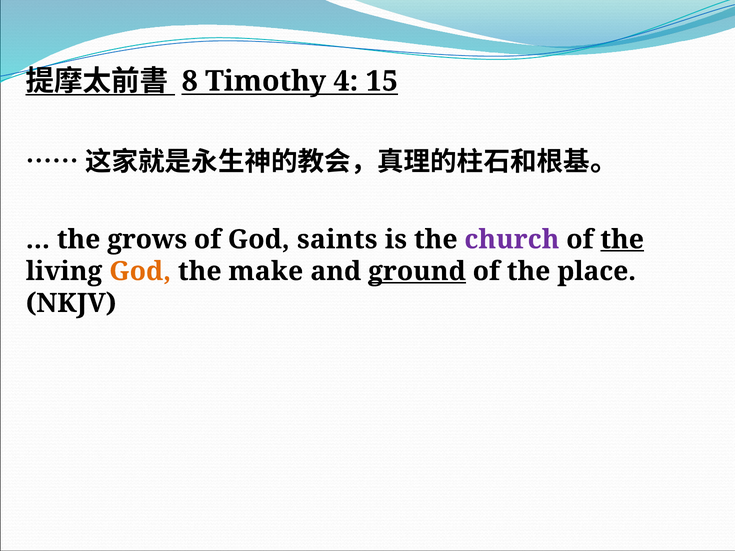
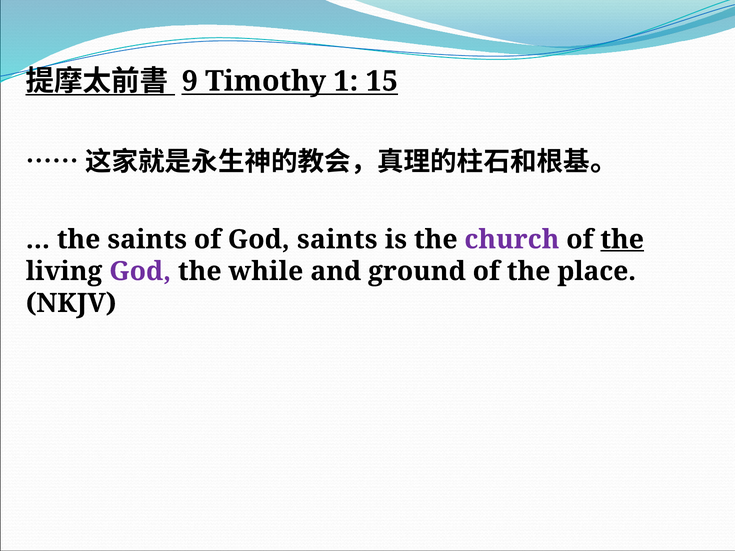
8: 8 -> 9
4: 4 -> 1
the grows: grows -> saints
God at (140, 271) colour: orange -> purple
make: make -> while
ground underline: present -> none
